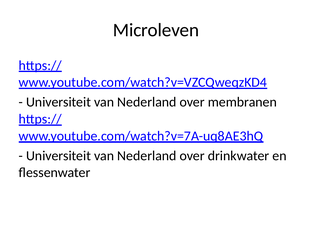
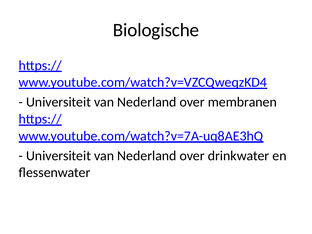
Microleven: Microleven -> Biologische
